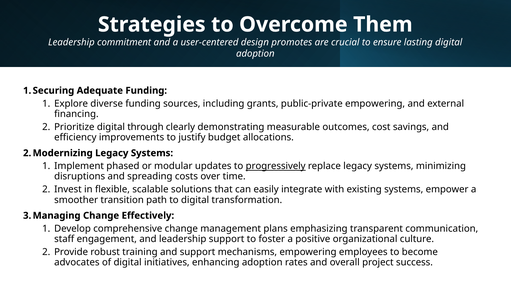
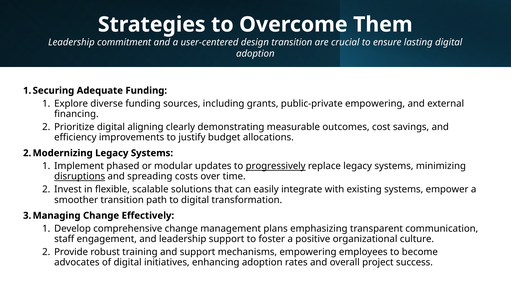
design promotes: promotes -> transition
through: through -> aligning
disruptions underline: none -> present
